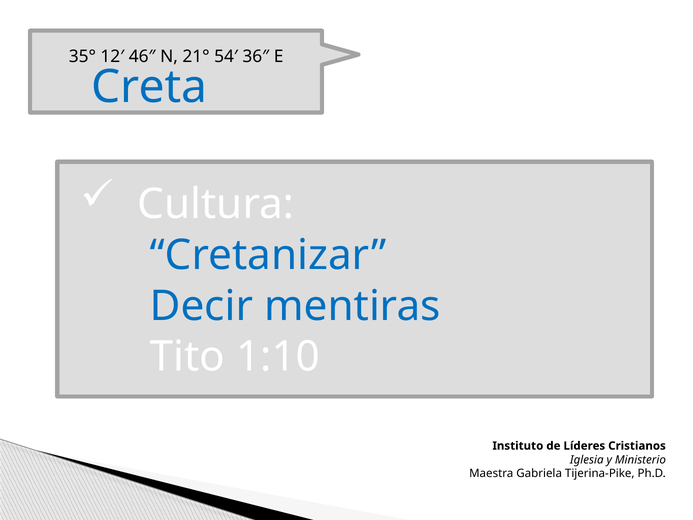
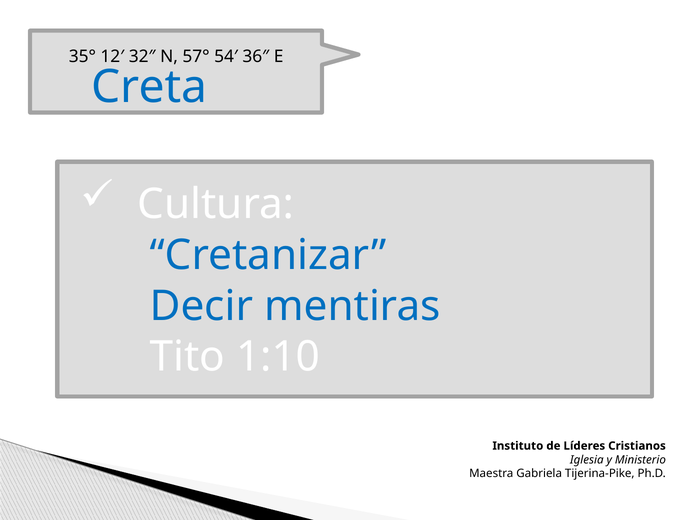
46″: 46″ -> 32″
21°: 21° -> 57°
